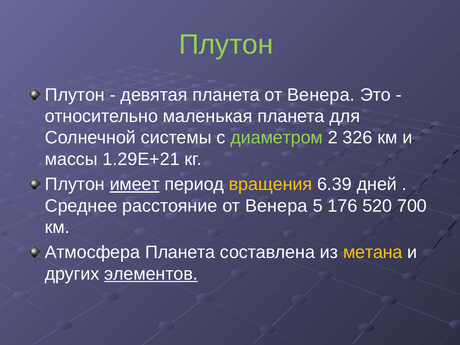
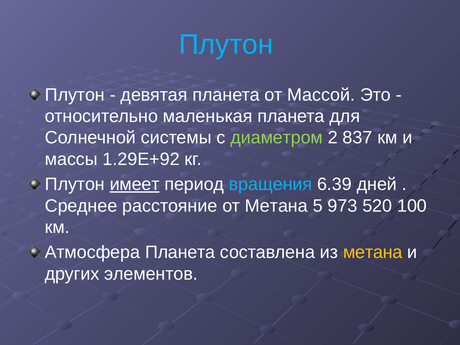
Плутон at (226, 45) colour: light green -> light blue
планета от Венера: Венера -> Массой
326: 326 -> 837
1.29E+21: 1.29E+21 -> 1.29E+92
вращения colour: yellow -> light blue
расстояние от Венера: Венера -> Метана
176: 176 -> 973
700: 700 -> 100
элементов underline: present -> none
